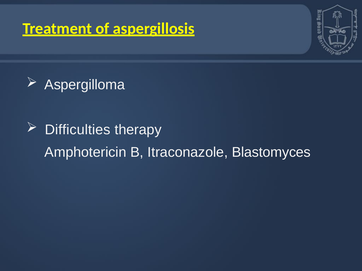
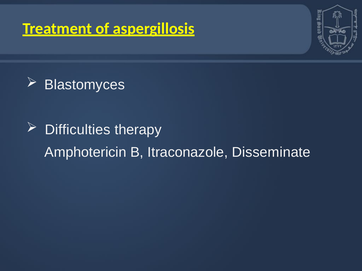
Aspergilloma: Aspergilloma -> Blastomyces
Blastomyces: Blastomyces -> Disseminate
